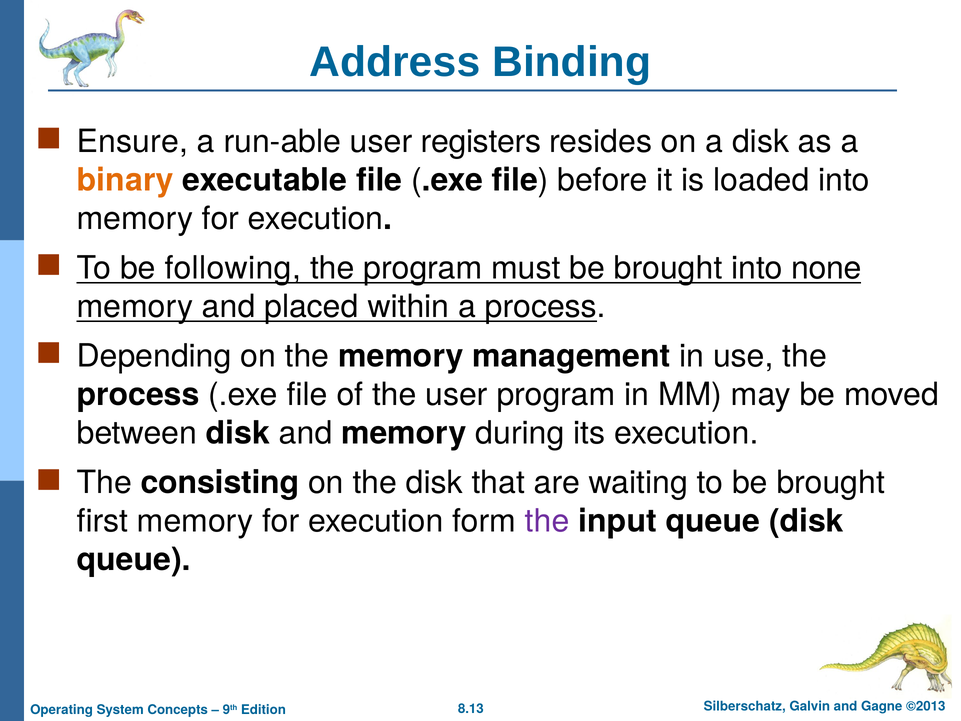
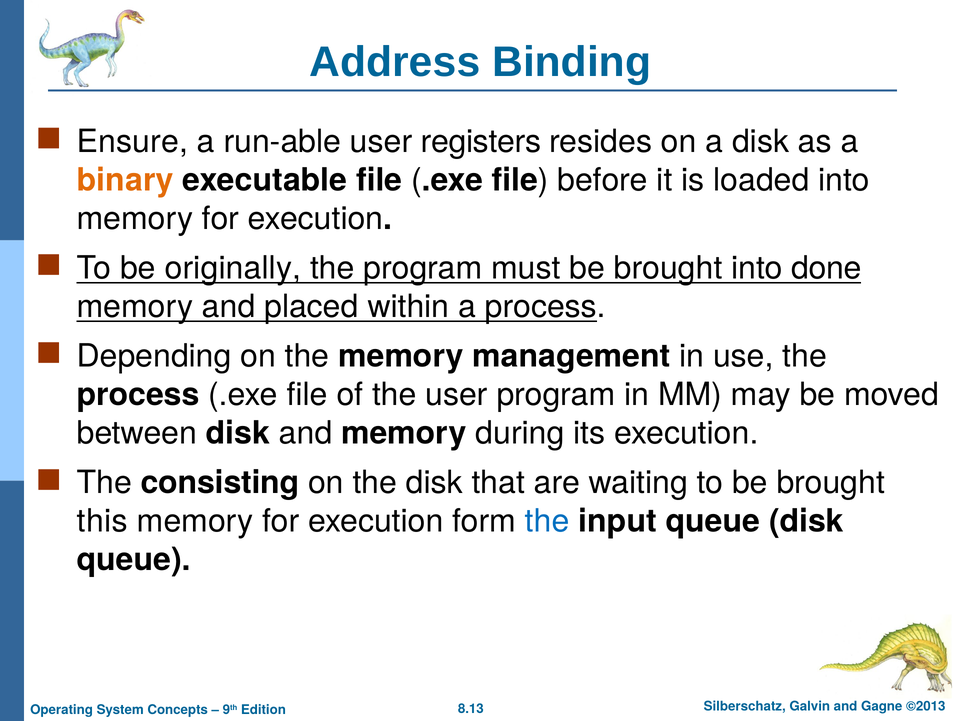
following: following -> originally
none: none -> done
first: first -> this
the at (547, 521) colour: purple -> blue
